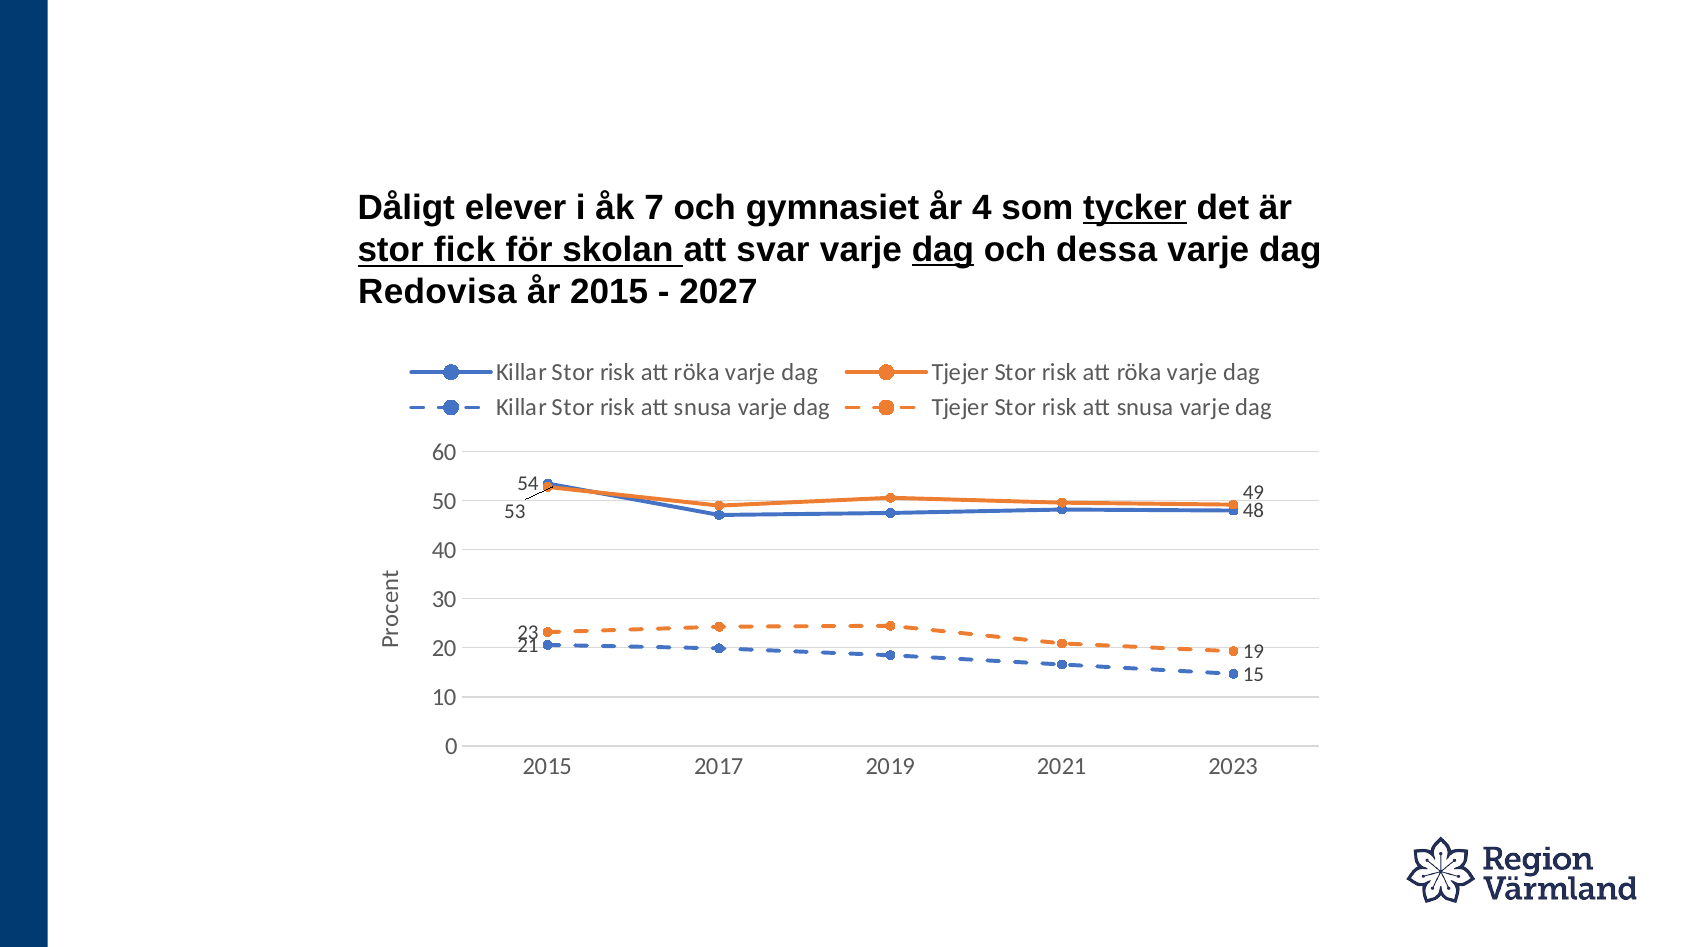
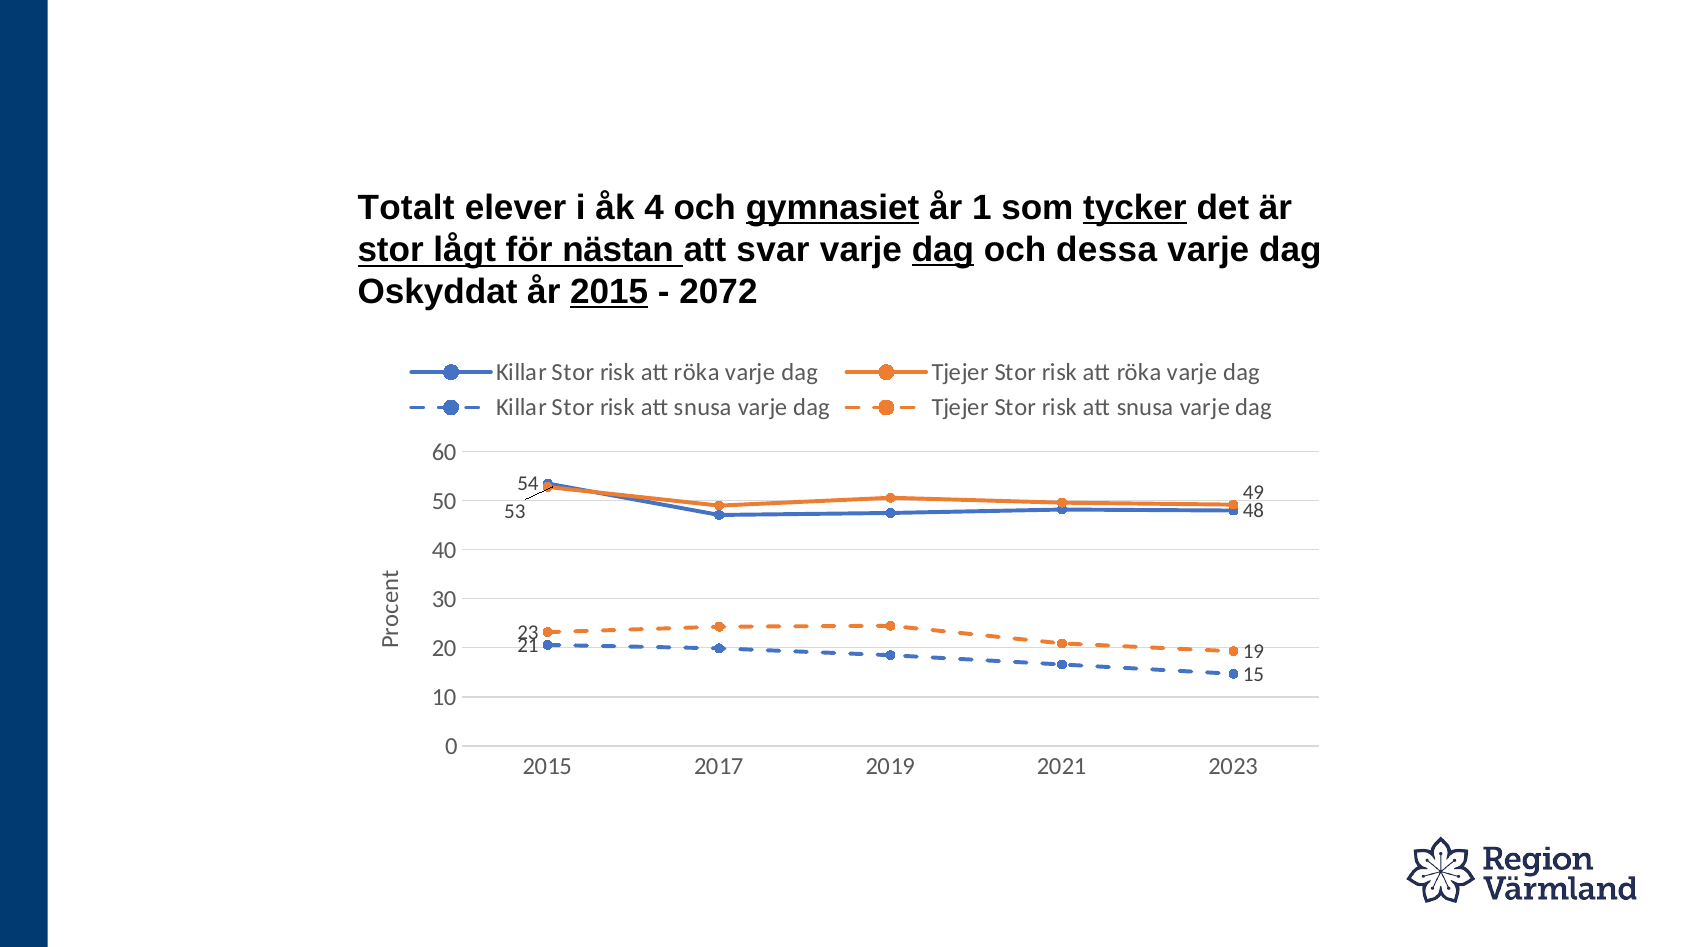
Dåligt: Dåligt -> Totalt
7: 7 -> 4
gymnasiet underline: none -> present
4: 4 -> 1
fick: fick -> lågt
skolan: skolan -> nästan
Redovisa: Redovisa -> Oskyddat
2015 at (609, 292) underline: none -> present
2027: 2027 -> 2072
